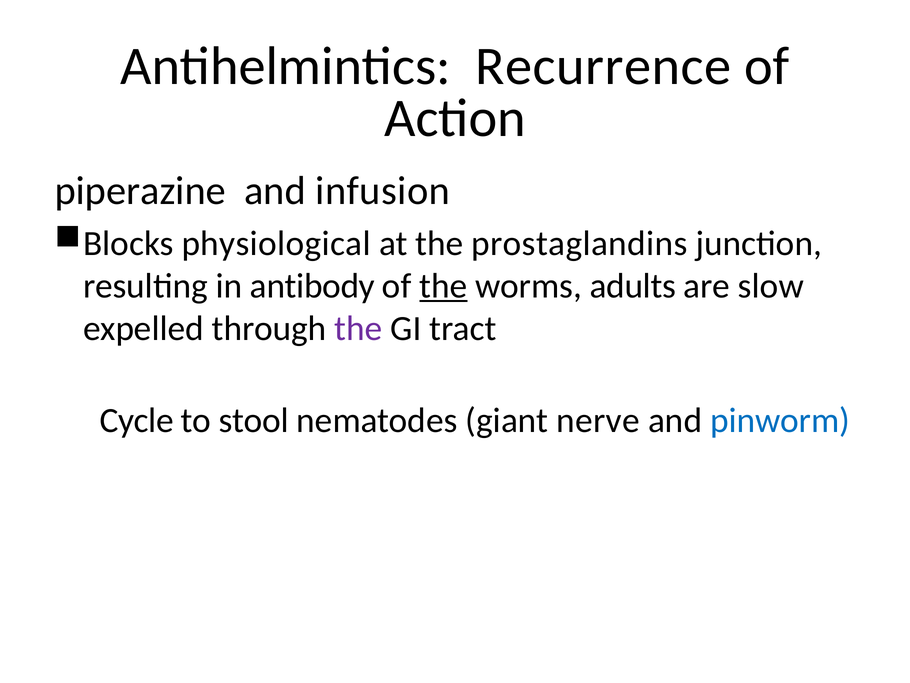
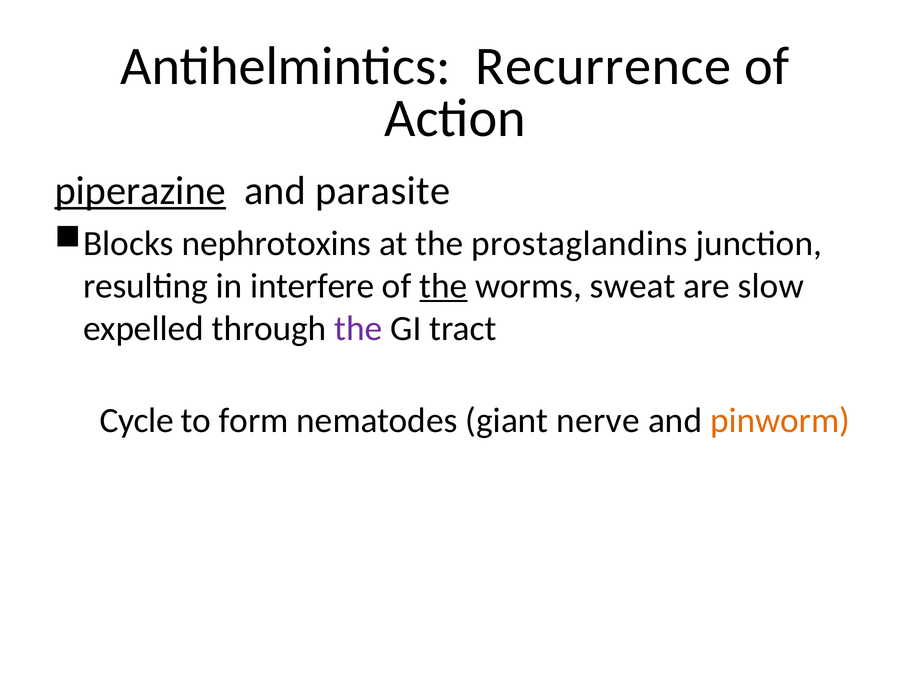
piperazine underline: none -> present
infusion: infusion -> parasite
physiological: physiological -> nephrotoxins
antibody: antibody -> interfere
adults: adults -> sweat
stool: stool -> form
pinworm colour: blue -> orange
